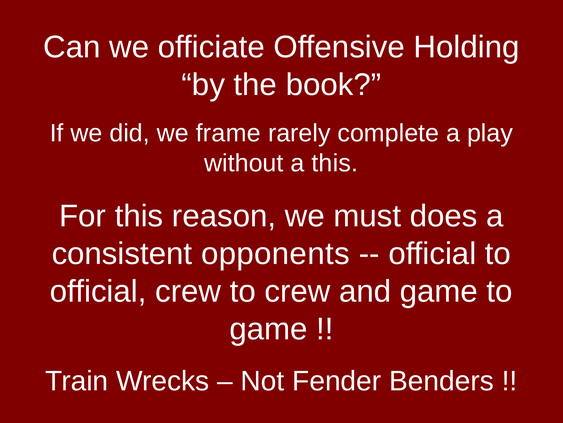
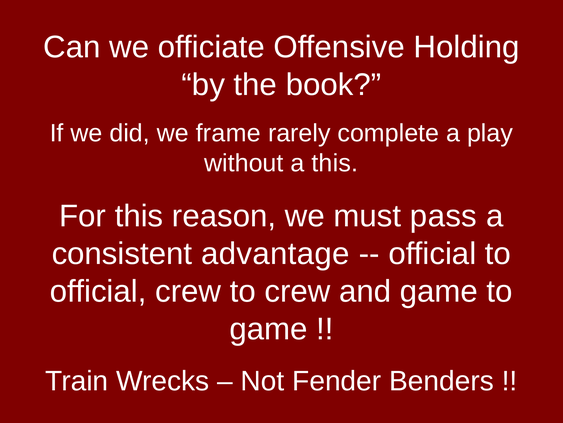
does: does -> pass
opponents: opponents -> advantage
